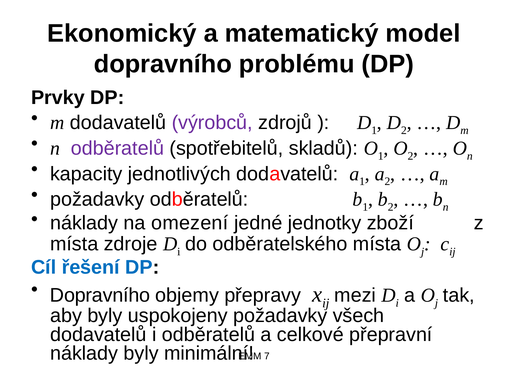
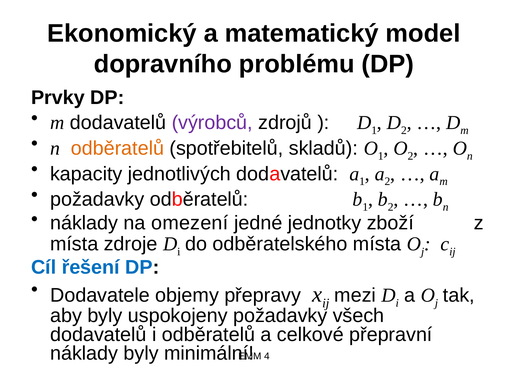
odběratelů at (117, 148) colour: purple -> orange
Dopravního at (100, 295): Dopravního -> Dodavatele
7: 7 -> 4
